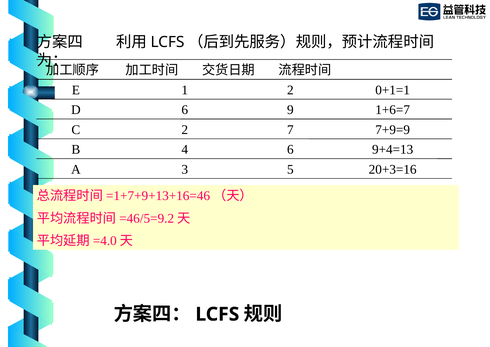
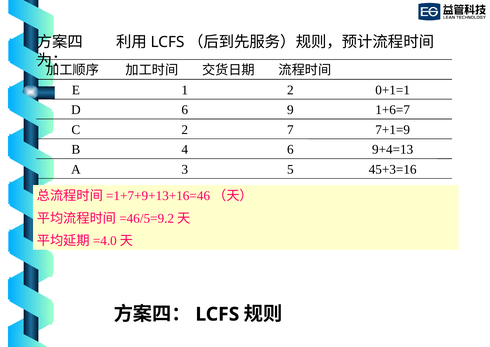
7+9=9: 7+9=9 -> 7+1=9
20+3=16: 20+3=16 -> 45+3=16
